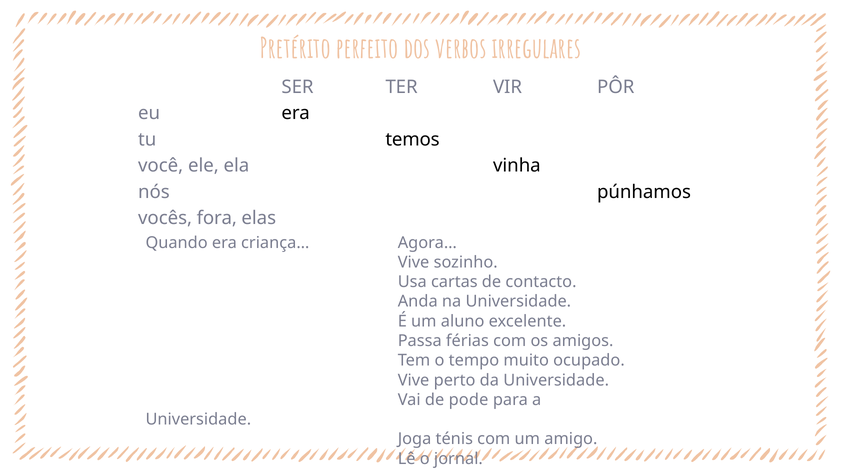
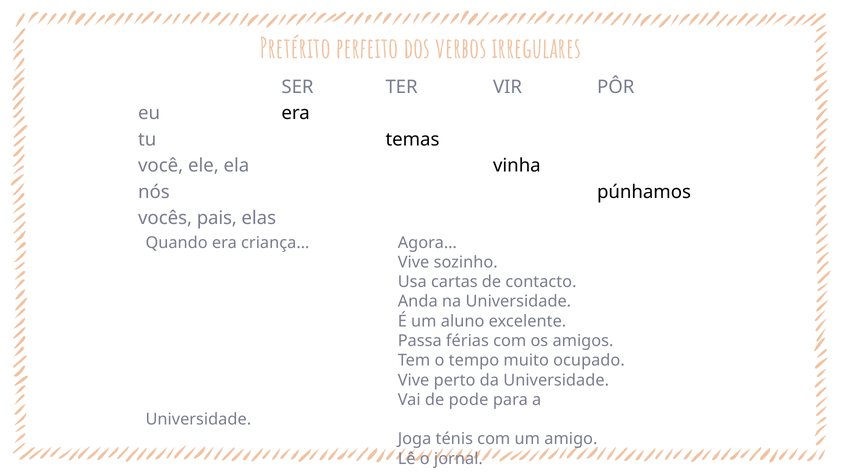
temos: temos -> temas
fora: fora -> pais
